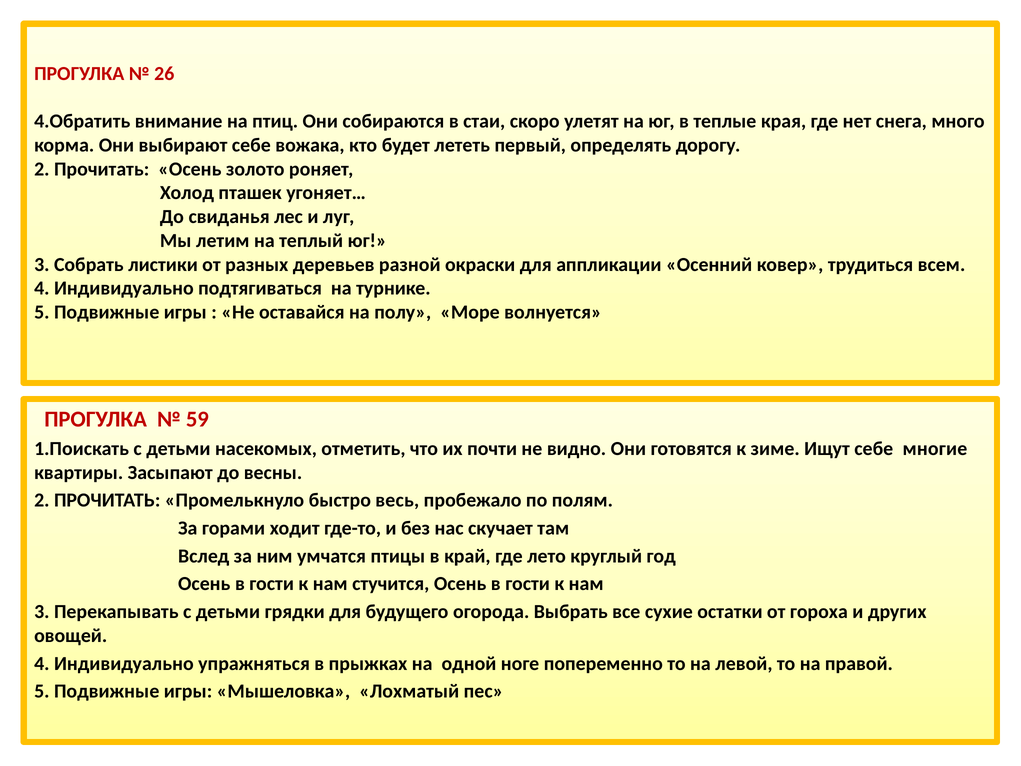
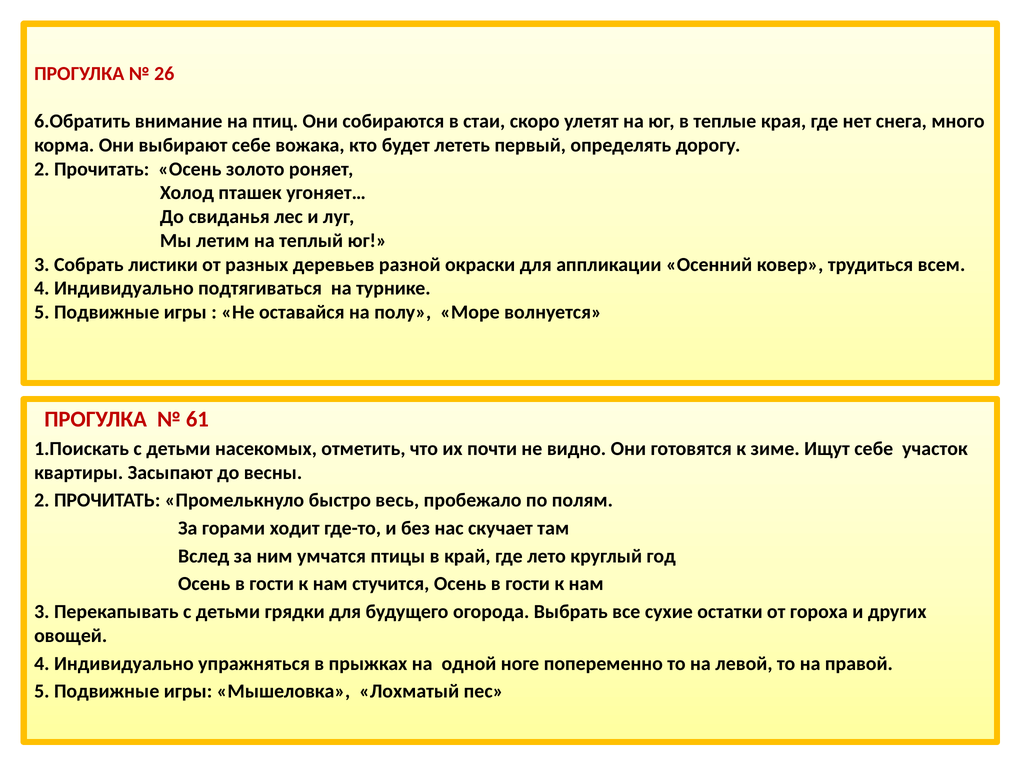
4.Обратить: 4.Обратить -> 6.Обратить
59: 59 -> 61
многие: многие -> участок
